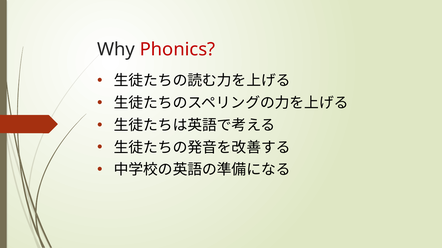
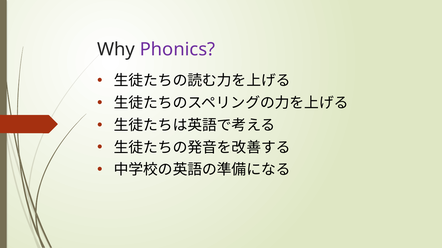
Phonics colour: red -> purple
